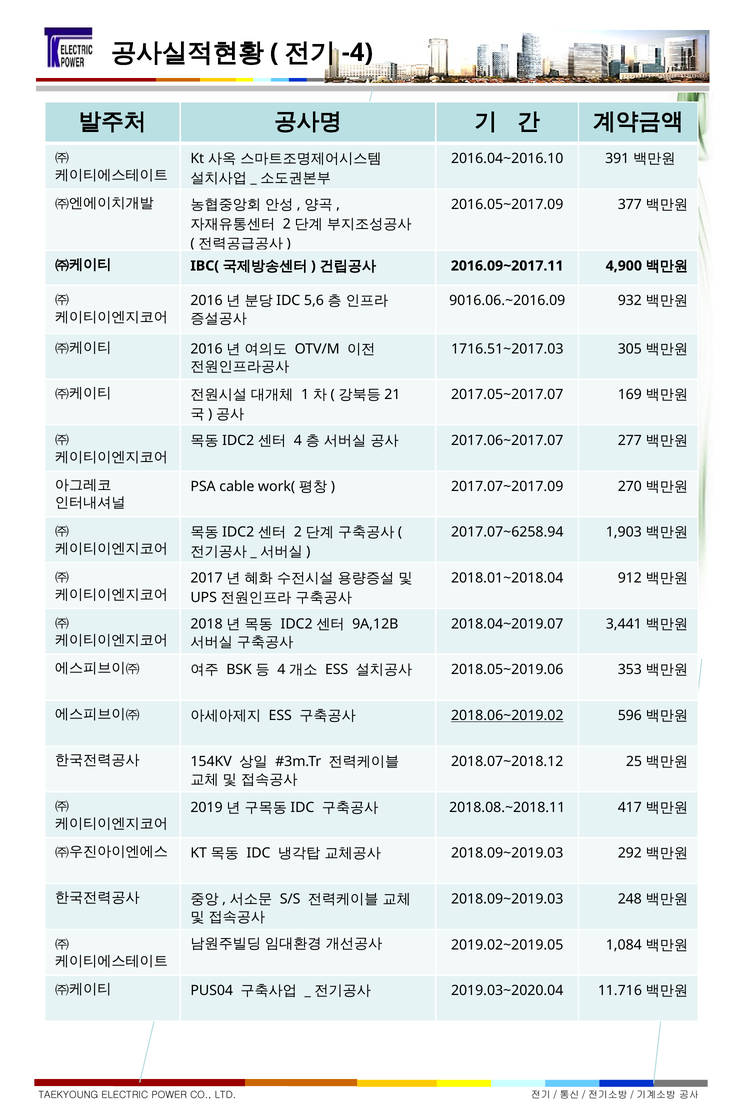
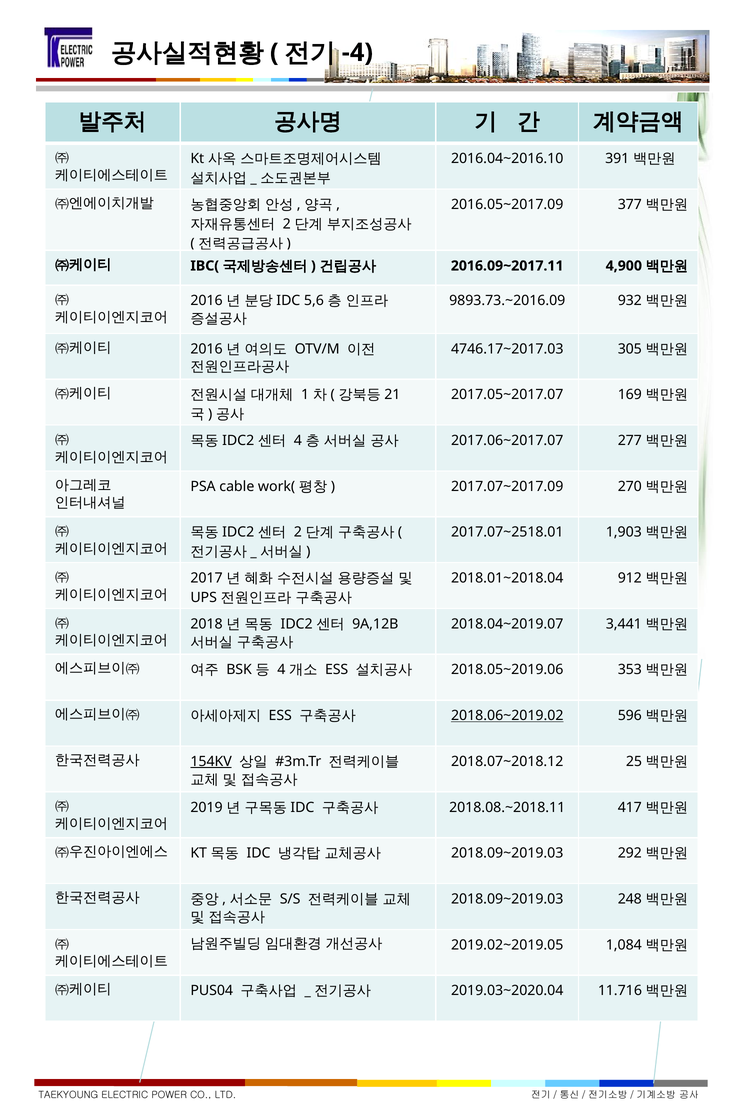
9016.06.~2016.09: 9016.06.~2016.09 -> 9893.73.~2016.09
1716.51~2017.03: 1716.51~2017.03 -> 4746.17~2017.03
2017.07~6258.94: 2017.07~6258.94 -> 2017.07~2518.01
154KV underline: none -> present
